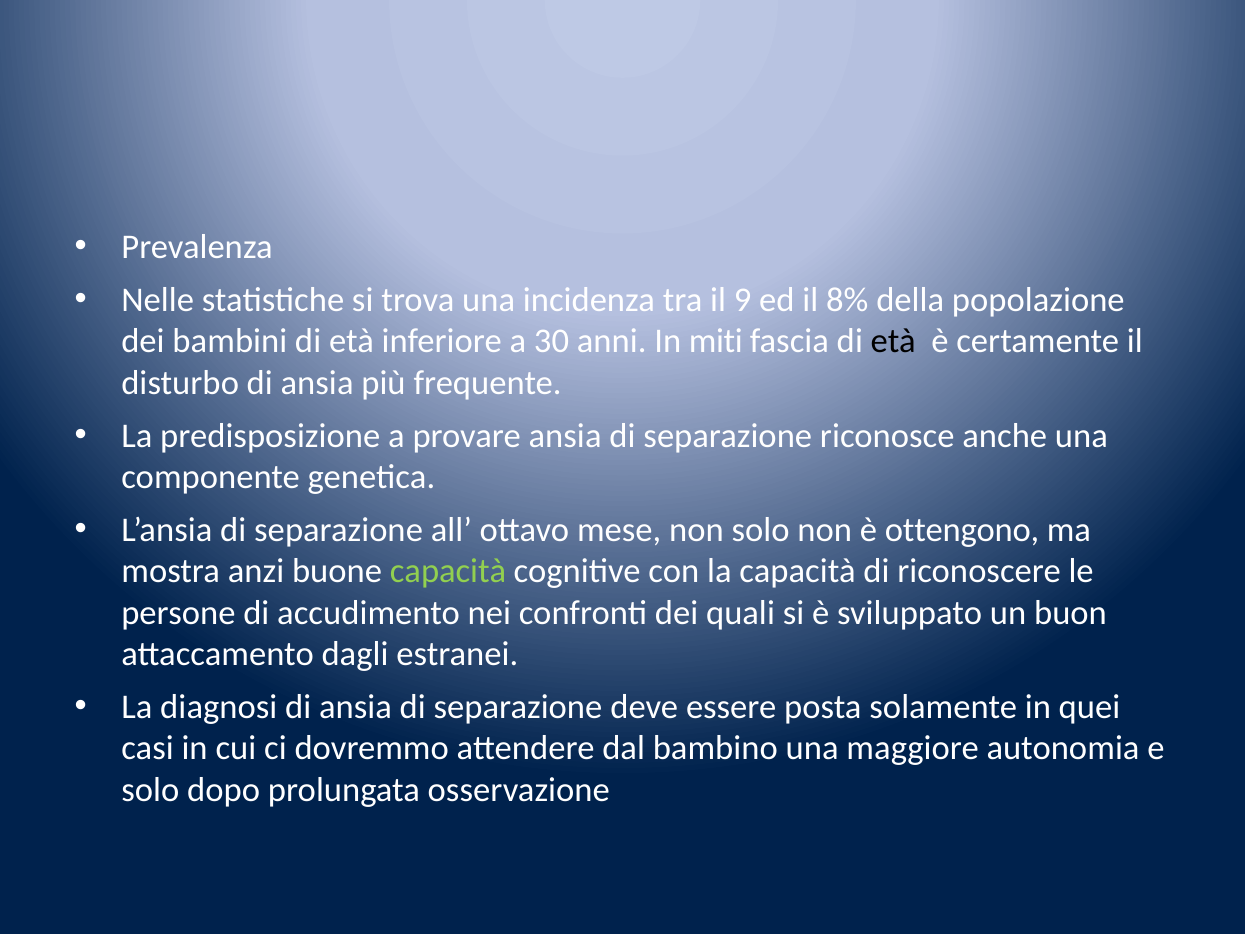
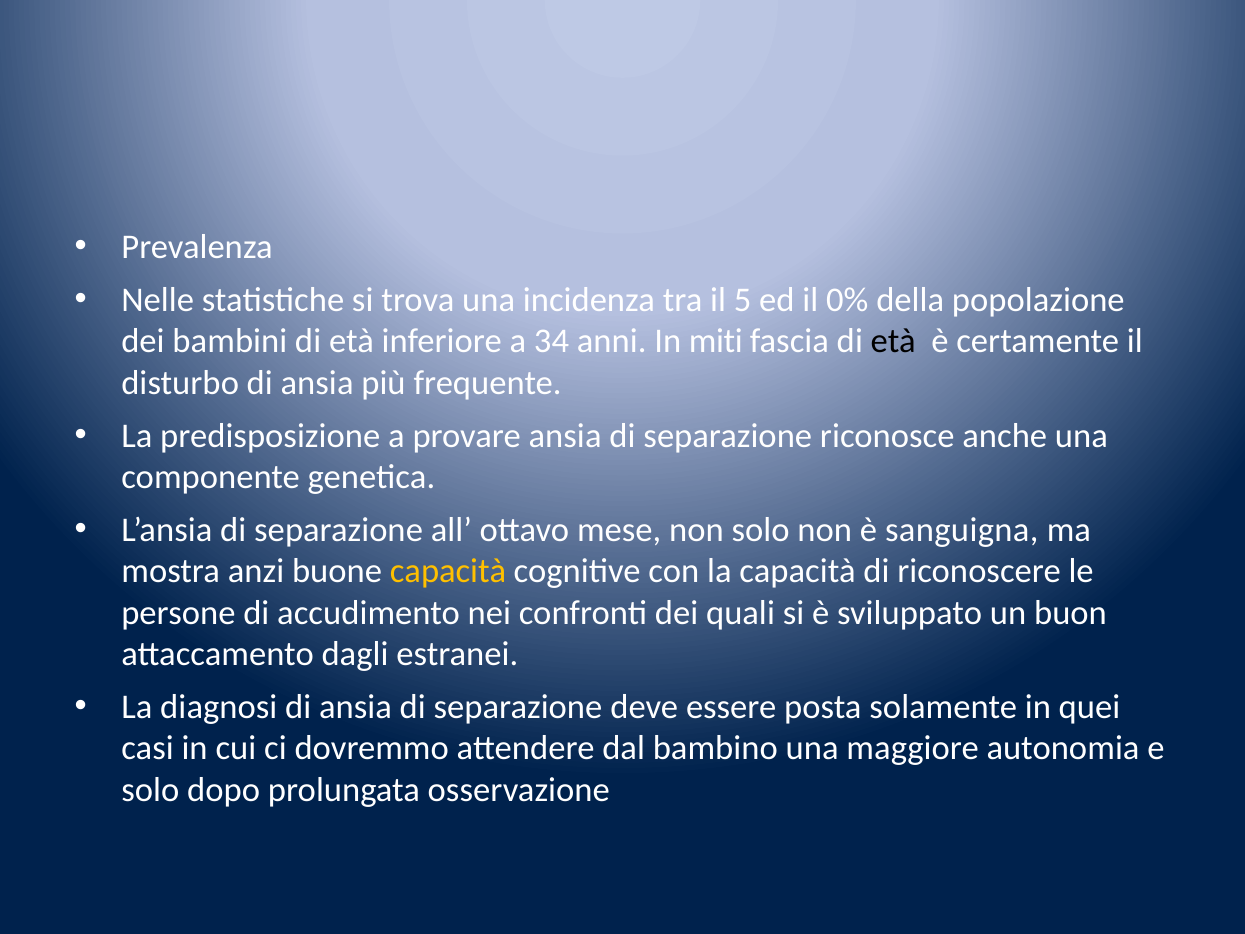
9: 9 -> 5
8%: 8% -> 0%
30: 30 -> 34
ottengono: ottengono -> sanguigna
capacità at (448, 571) colour: light green -> yellow
